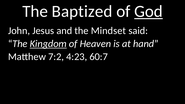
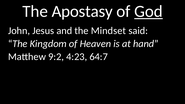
Baptized: Baptized -> Apostasy
Kingdom underline: present -> none
7:2: 7:2 -> 9:2
60:7: 60:7 -> 64:7
